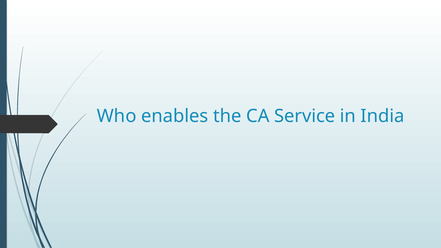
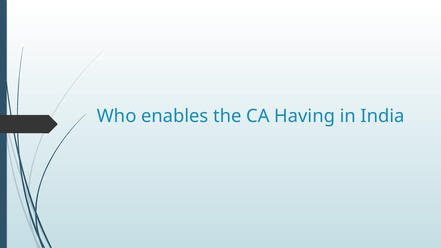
Service: Service -> Having
